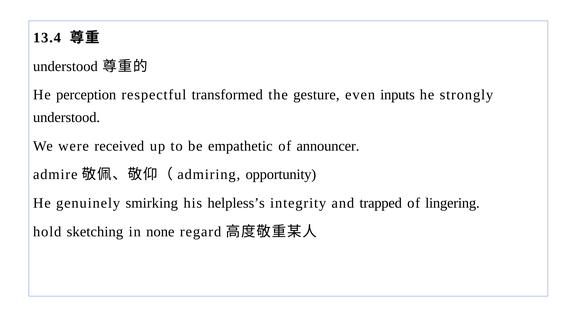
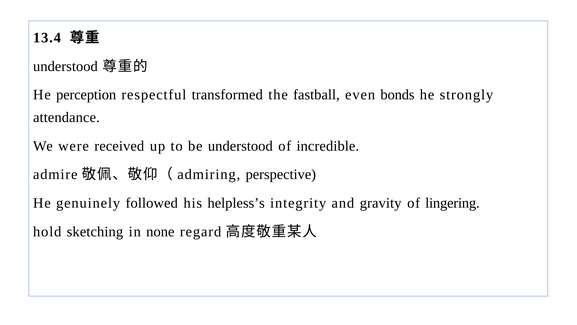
gesture: gesture -> fastball
inputs: inputs -> bonds
understood at (67, 117): understood -> attendance
be empathetic: empathetic -> understood
announcer: announcer -> incredible
opportunity: opportunity -> perspective
smirking: smirking -> followed
trapped: trapped -> gravity
